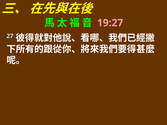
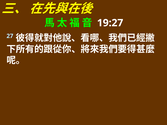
19:27 colour: pink -> white
